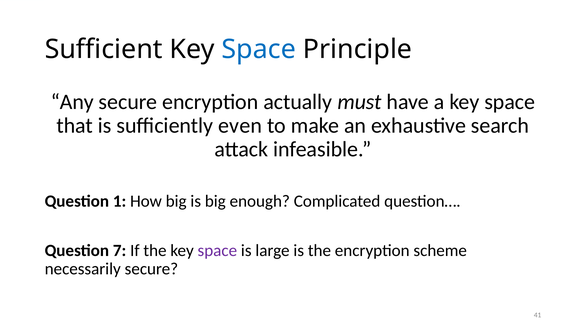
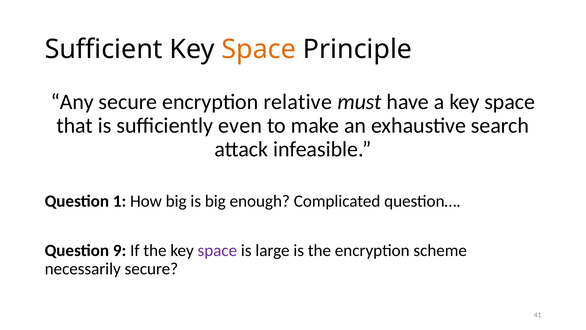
Space at (259, 49) colour: blue -> orange
actually: actually -> relative
7: 7 -> 9
